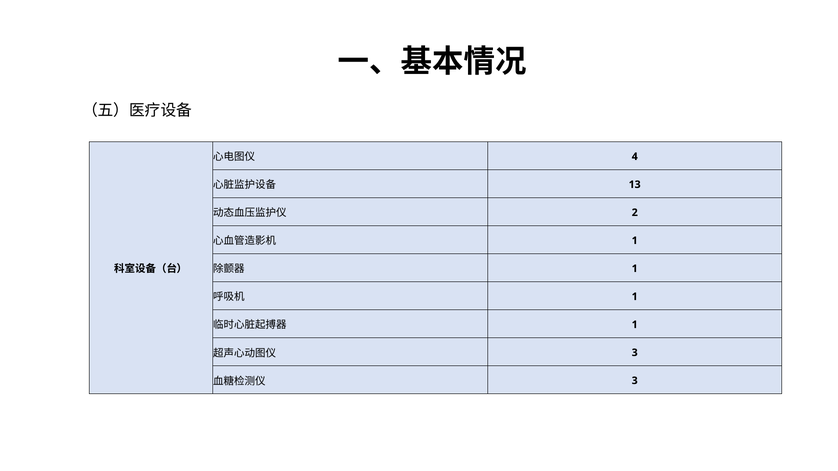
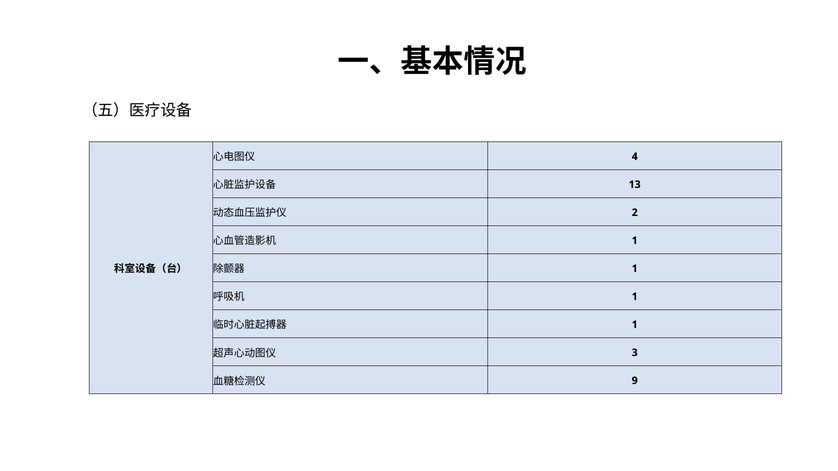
3 at (635, 381): 3 -> 9
